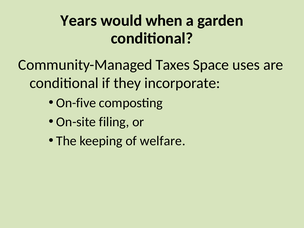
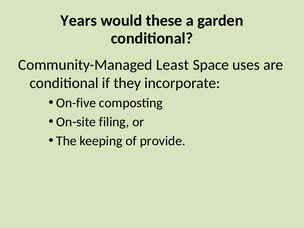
when: when -> these
Taxes: Taxes -> Least
welfare: welfare -> provide
